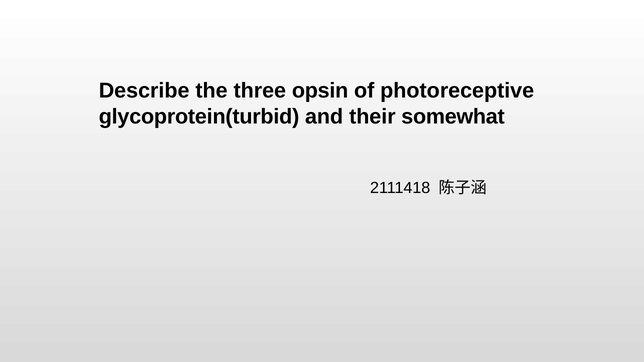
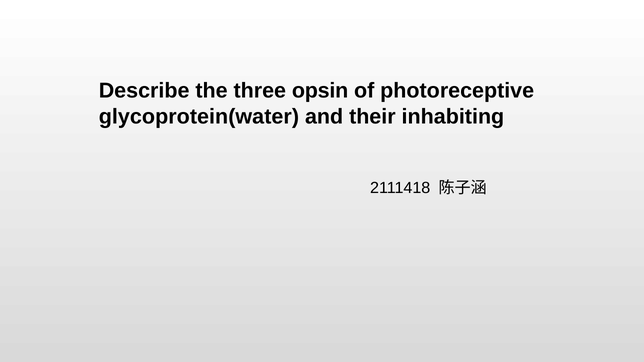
glycoprotein(turbid: glycoprotein(turbid -> glycoprotein(water
somewhat: somewhat -> inhabiting
